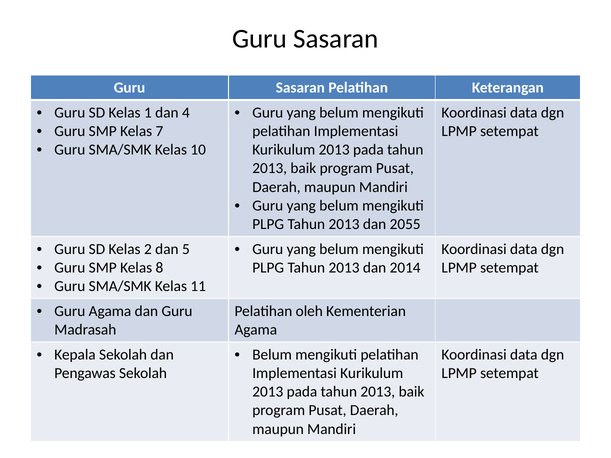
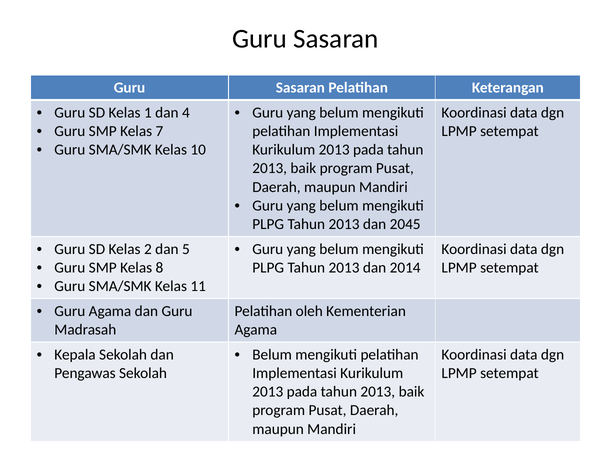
2055: 2055 -> 2045
